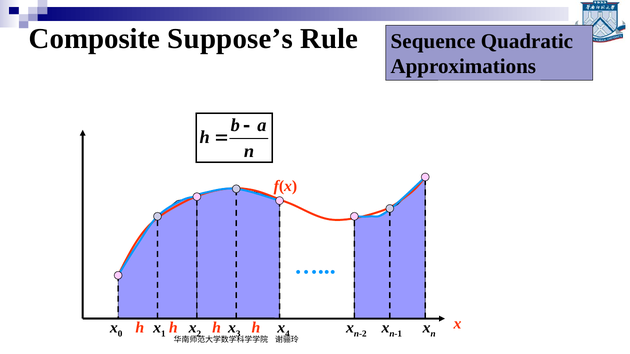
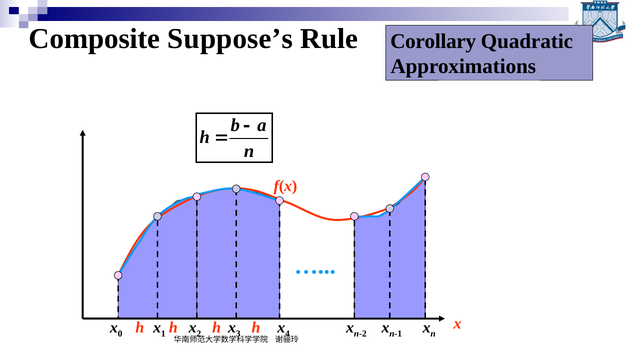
Sequence: Sequence -> Corollary
